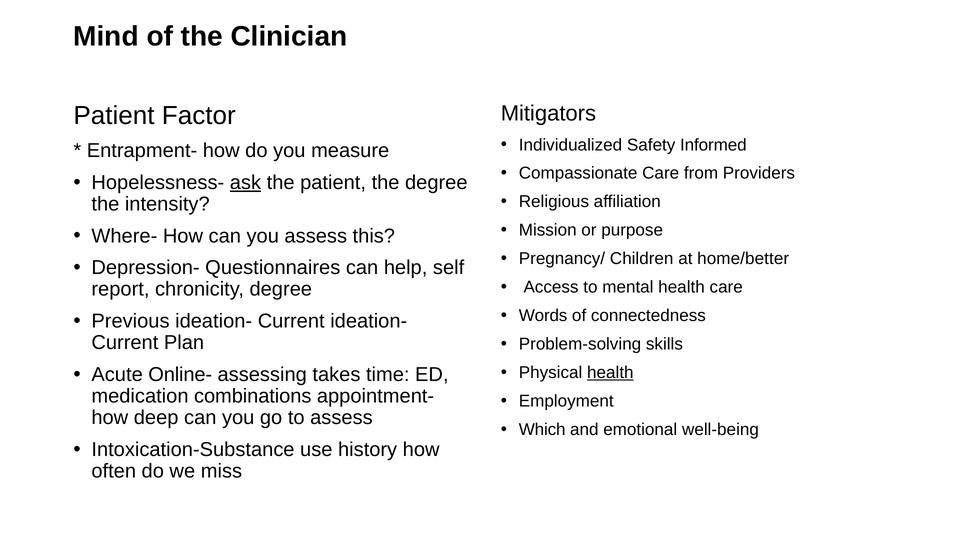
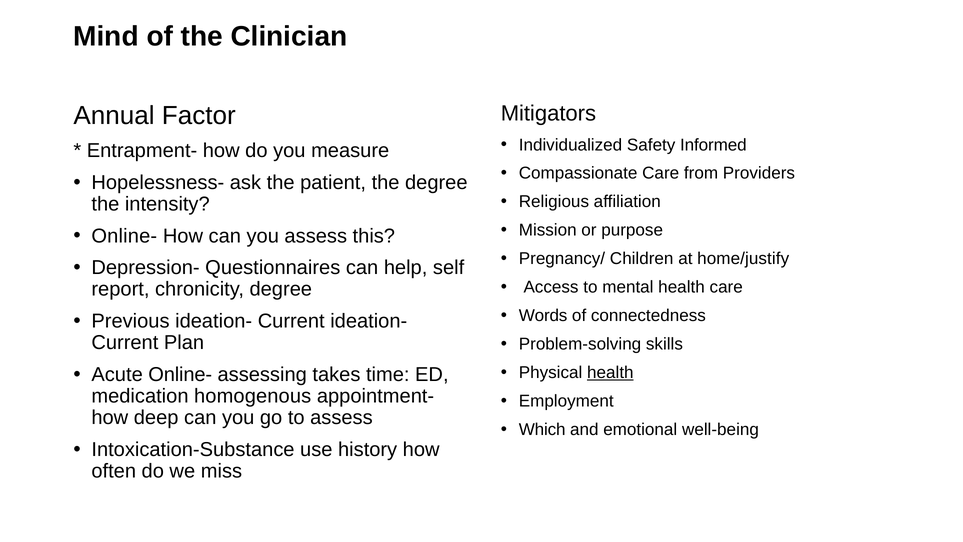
Patient at (114, 116): Patient -> Annual
ask underline: present -> none
Where- at (124, 236): Where- -> Online-
home/better: home/better -> home/justify
combinations: combinations -> homogenous
